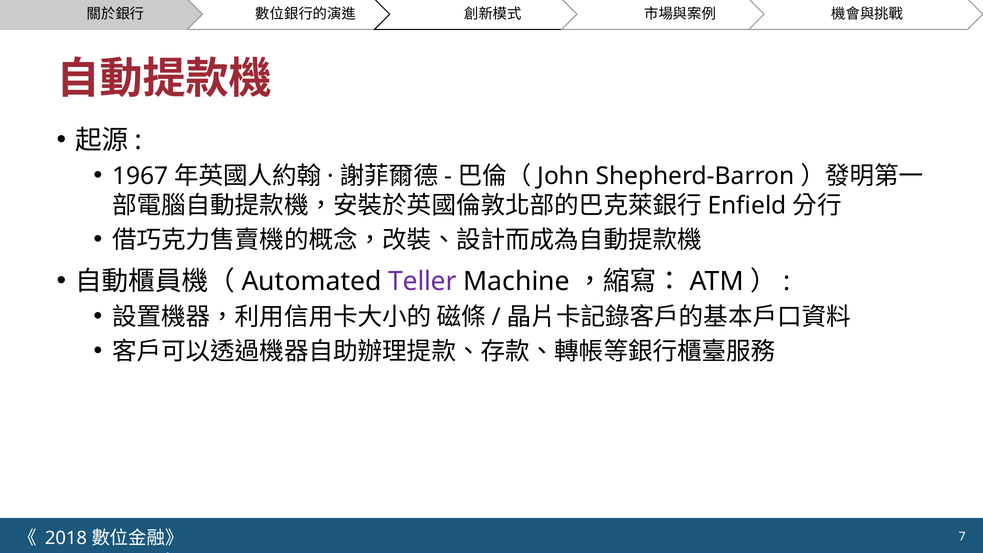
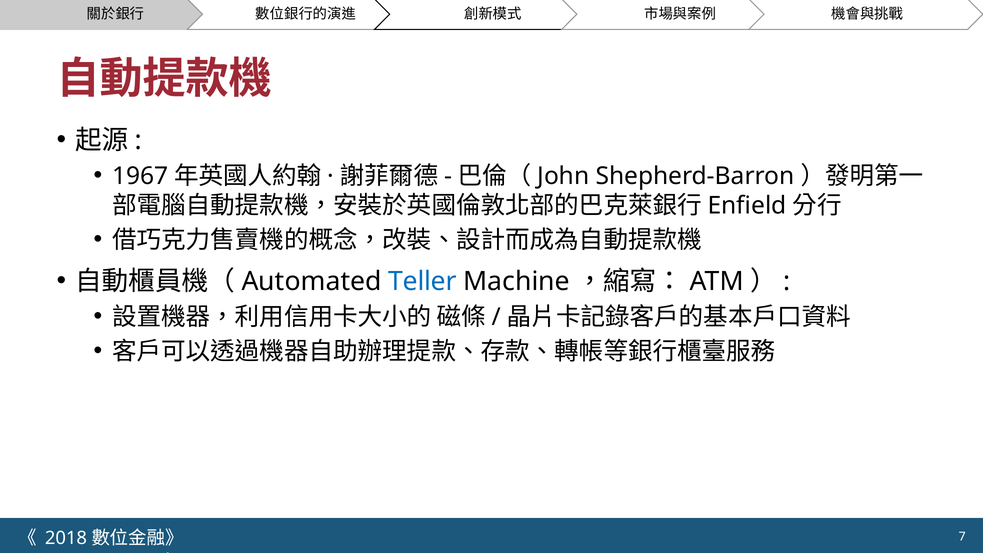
Teller colour: purple -> blue
